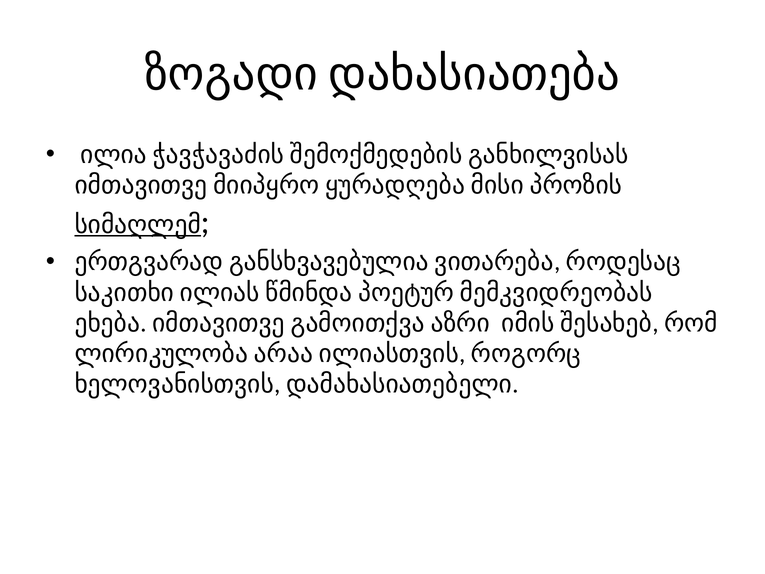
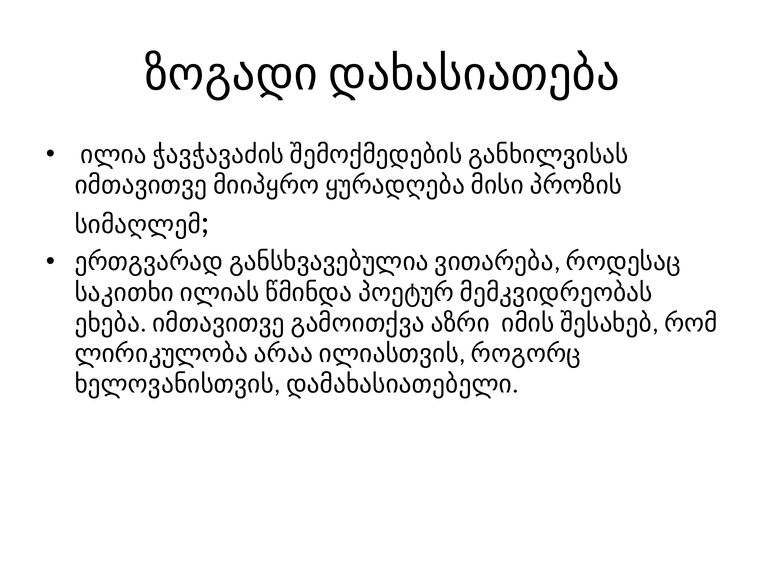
სიმაღლემ underline: present -> none
